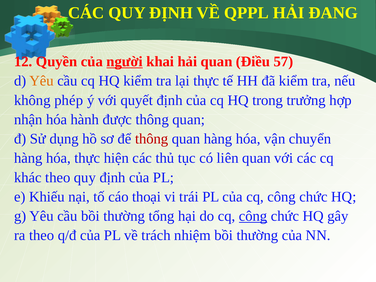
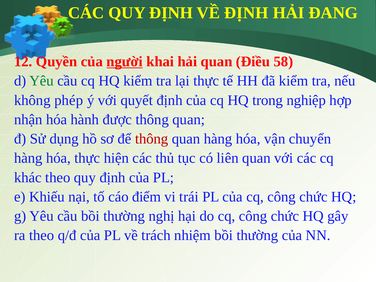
VỀ QPPL: QPPL -> ĐỊNH
57: 57 -> 58
Yêu at (41, 81) colour: orange -> green
trưởng: trưởng -> nghiệp
thoại: thoại -> điểm
tổng: tổng -> nghị
công at (253, 216) underline: present -> none
